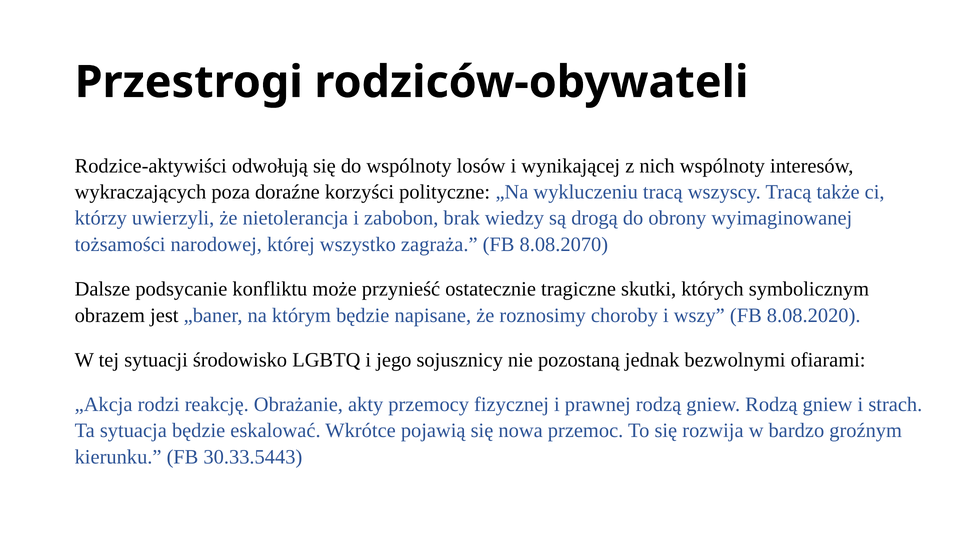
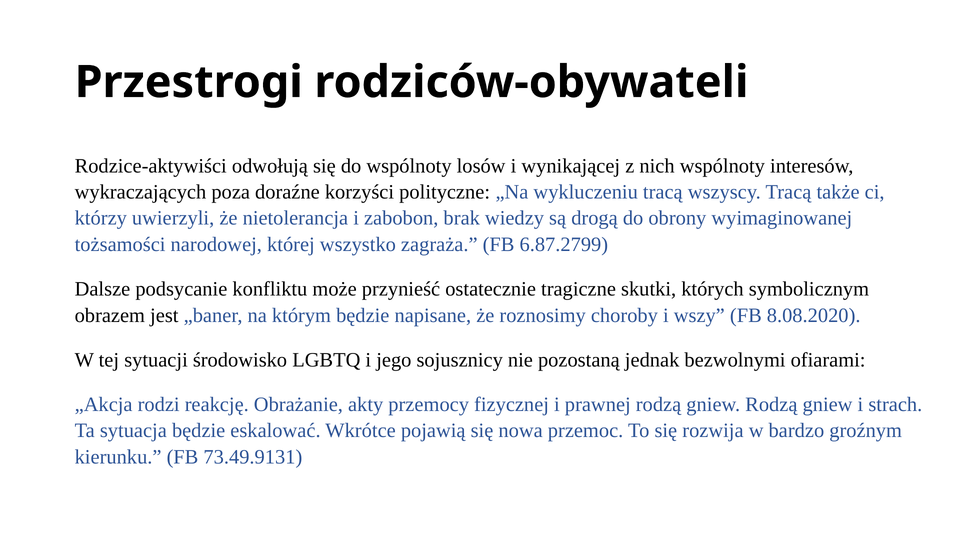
8.08.2070: 8.08.2070 -> 6.87.2799
30.33.5443: 30.33.5443 -> 73.49.9131
